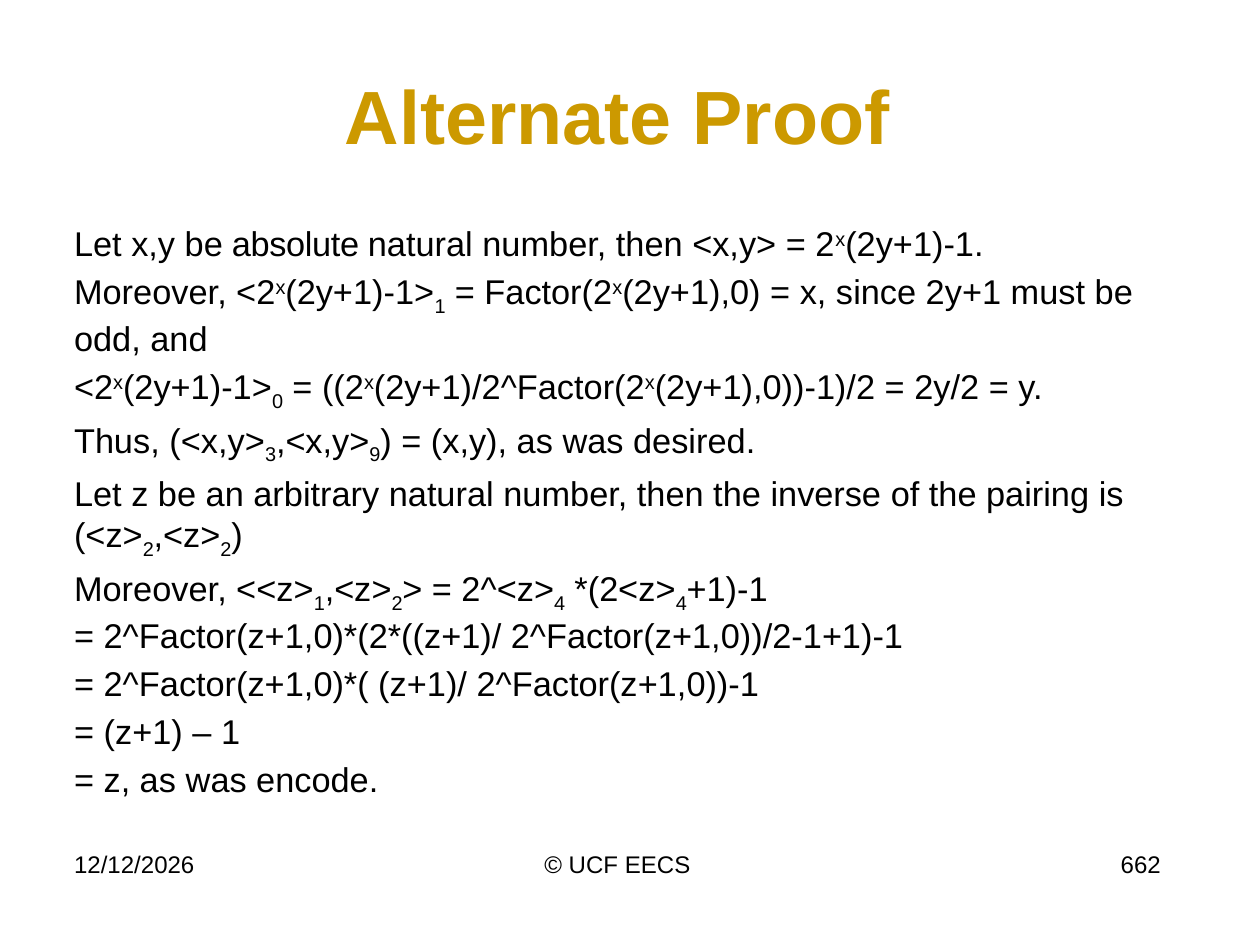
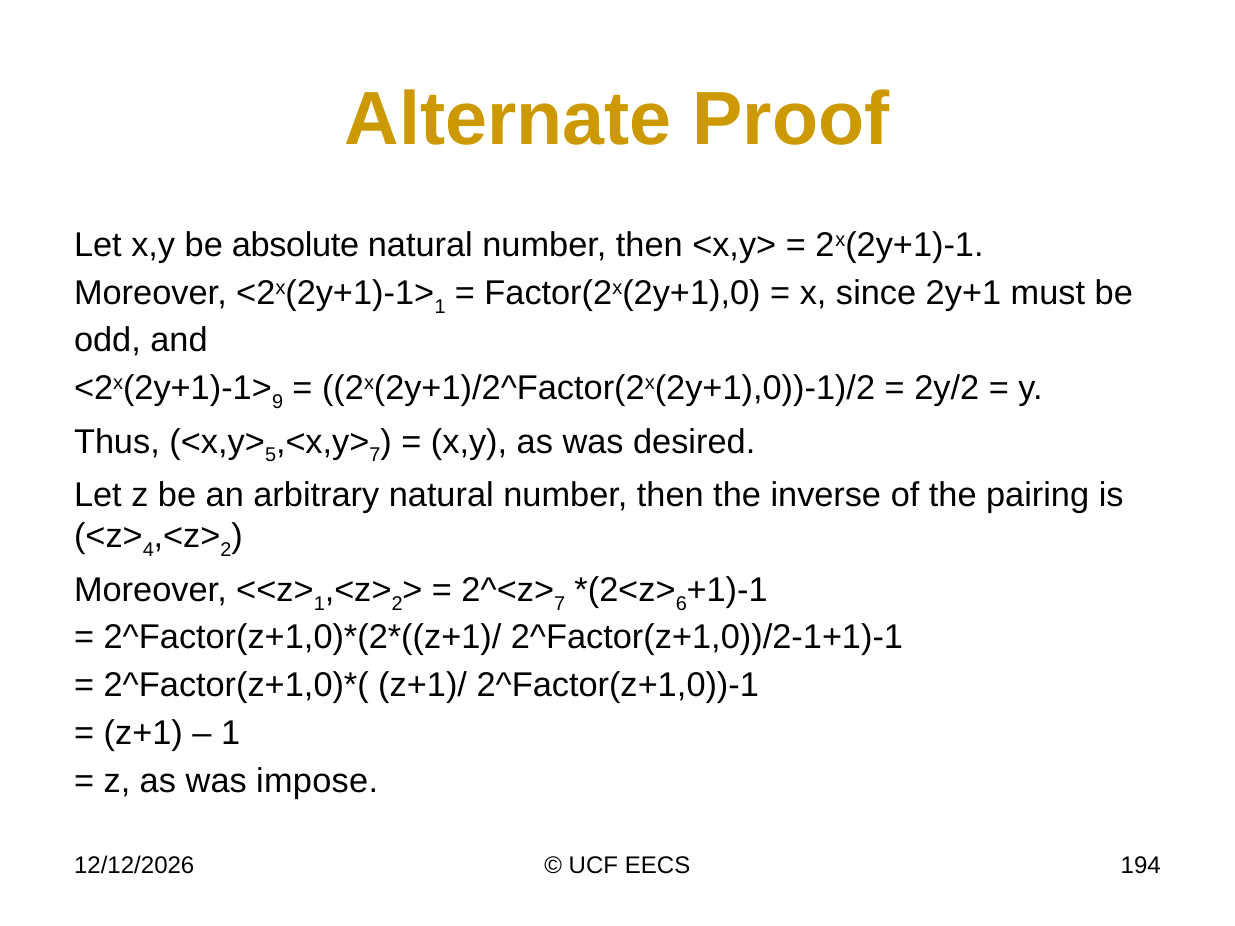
0: 0 -> 9
3: 3 -> 5
9 at (375, 455): 9 -> 7
2 at (148, 550): 2 -> 4
4 at (560, 604): 4 -> 7
4 at (681, 604): 4 -> 6
encode: encode -> impose
662: 662 -> 194
